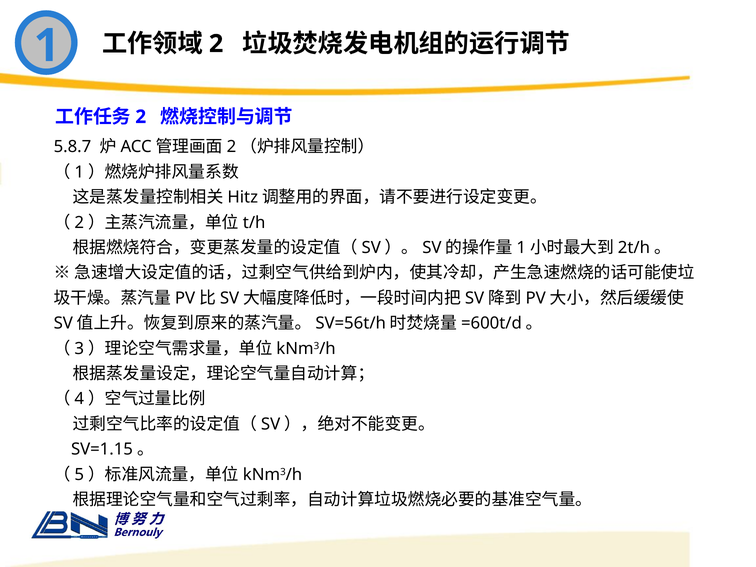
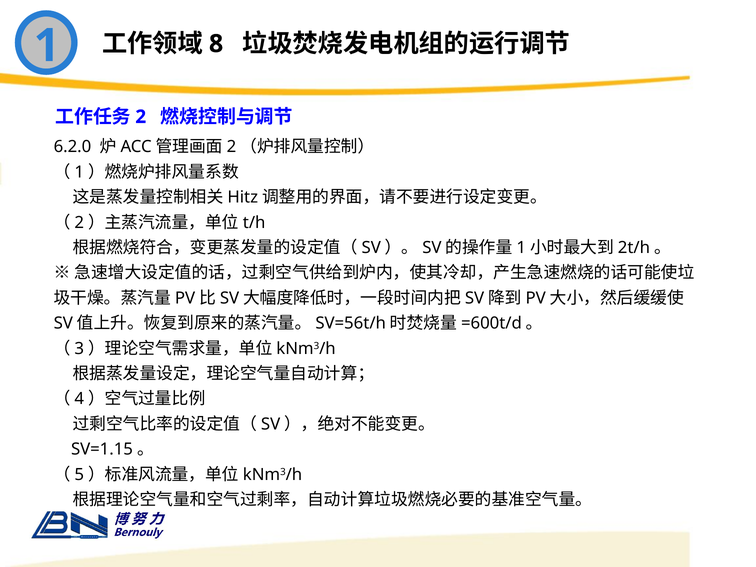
2 at (216, 44): 2 -> 8
5.8.7: 5.8.7 -> 6.2.0
